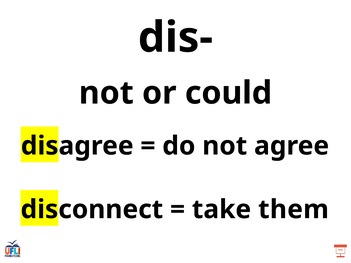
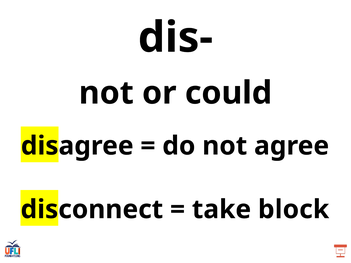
them: them -> block
